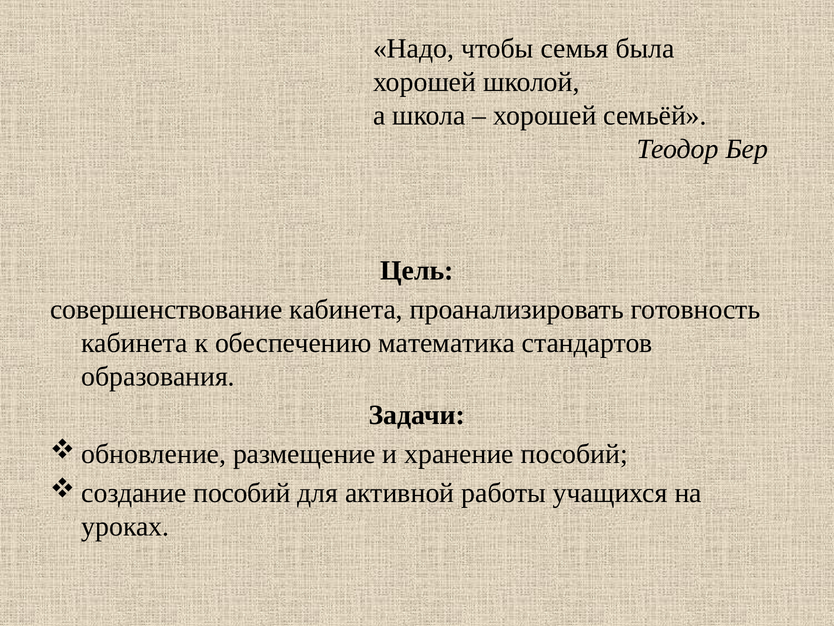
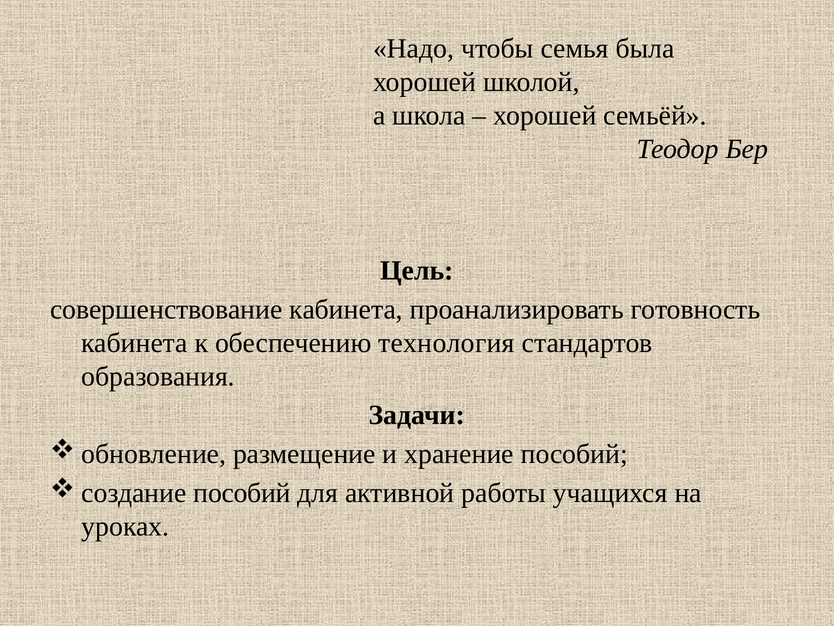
математика: математика -> технология
